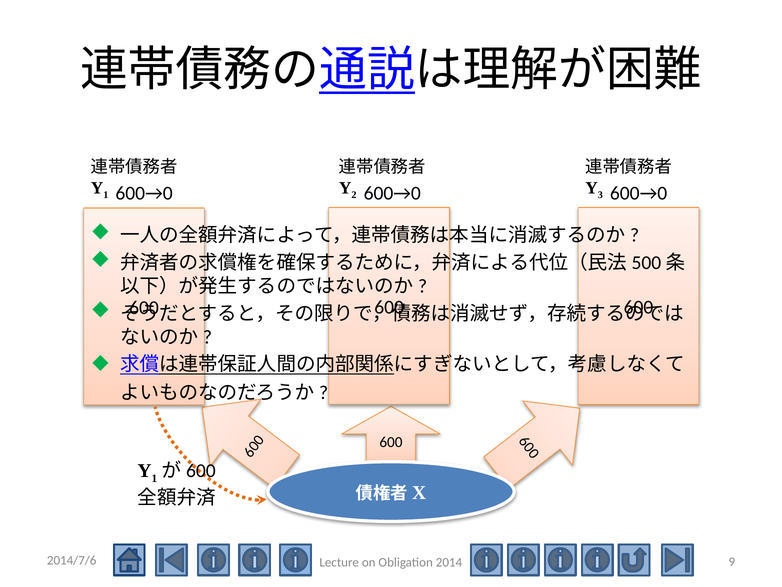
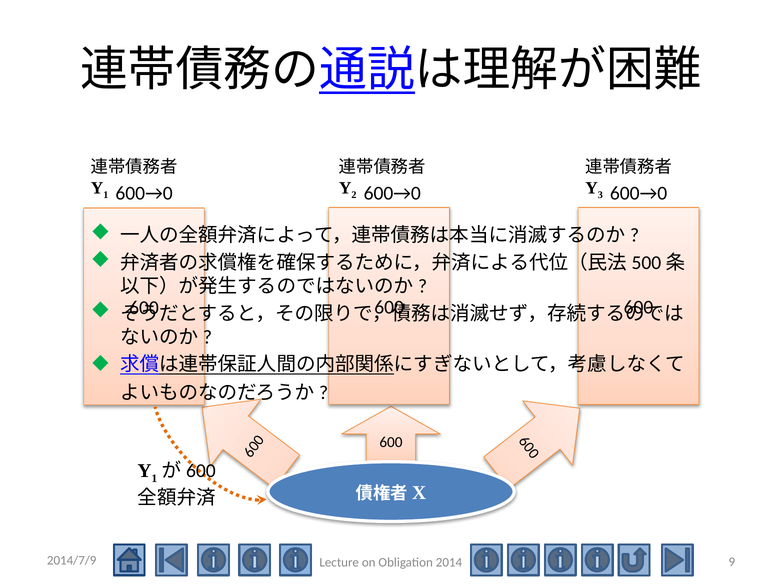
2014/7/6: 2014/7/6 -> 2014/7/9
